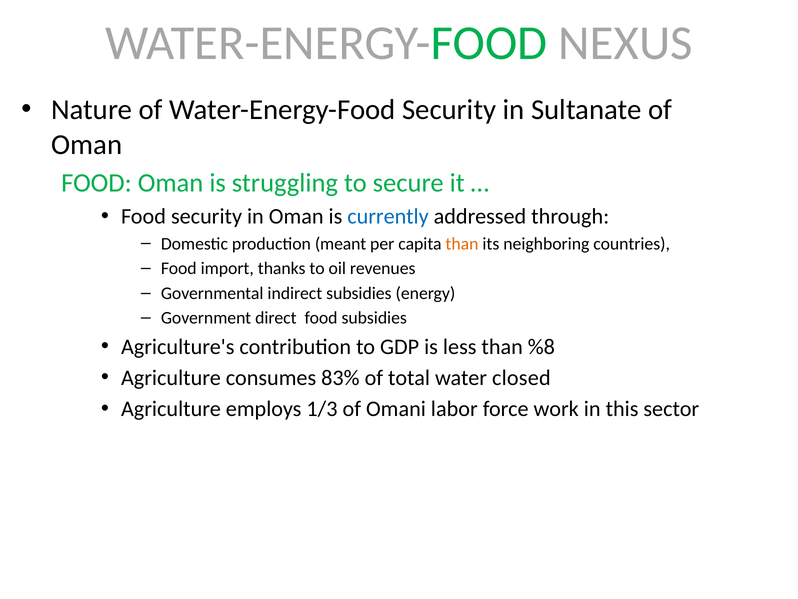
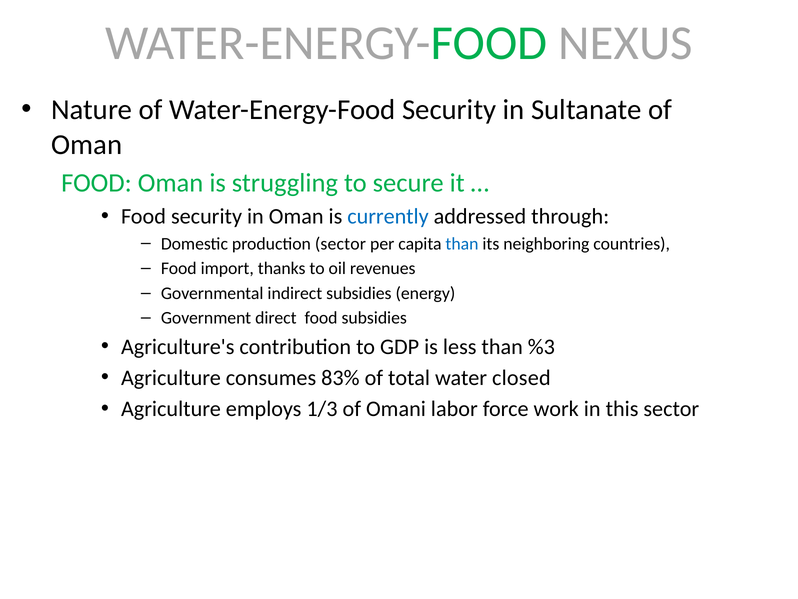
production meant: meant -> sector
than at (462, 243) colour: orange -> blue
%8: %8 -> %3
